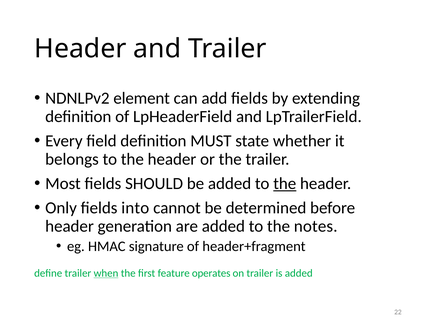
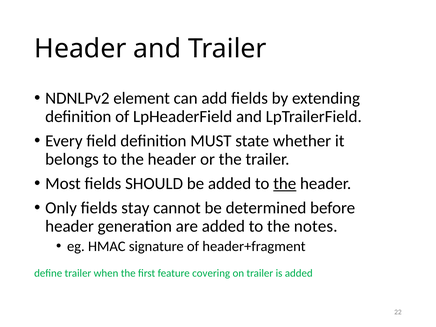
into: into -> stay
when underline: present -> none
operates: operates -> covering
